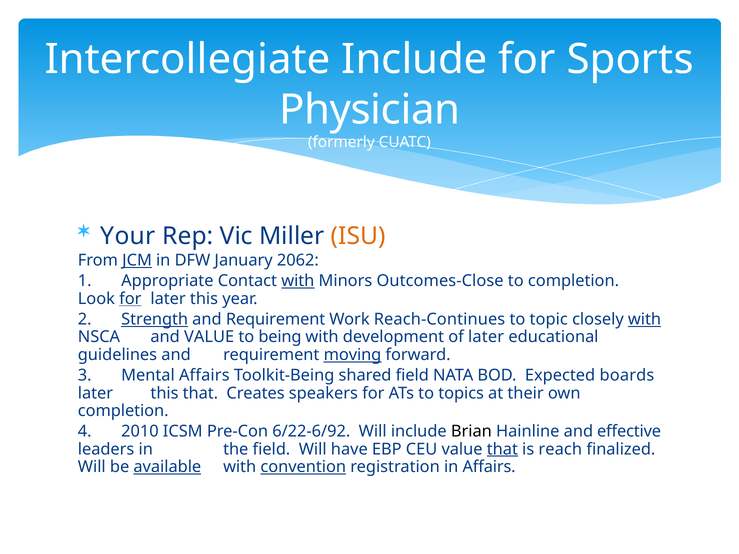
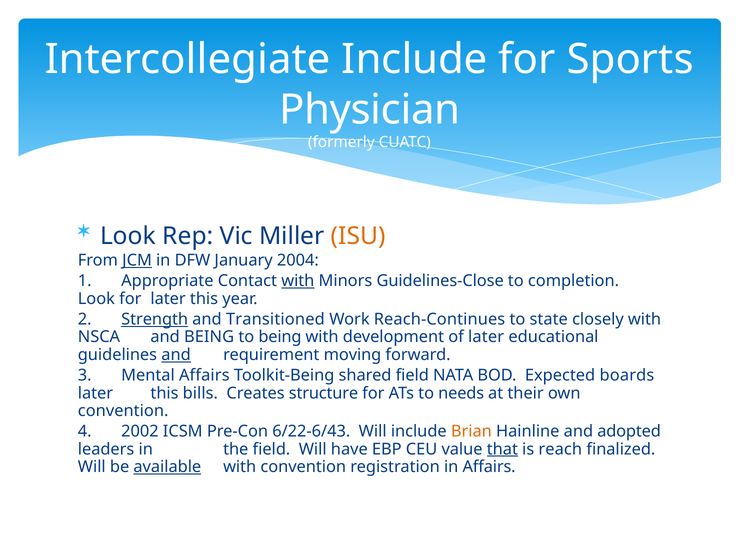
Your at (128, 236): Your -> Look
2062: 2062 -> 2004
Outcomes-Close: Outcomes-Close -> Guidelines-Close
for at (130, 299) underline: present -> none
Requirement at (276, 319): Requirement -> Transitioned
topic: topic -> state
with at (644, 319) underline: present -> none
and VALUE: VALUE -> BEING
and at (176, 355) underline: none -> present
moving underline: present -> none
this that: that -> bills
speakers: speakers -> structure
topics: topics -> needs
completion at (123, 411): completion -> convention
2010: 2010 -> 2002
6/22-6/92: 6/22-6/92 -> 6/22-6/43
Brian colour: black -> orange
effective: effective -> adopted
convention at (303, 467) underline: present -> none
